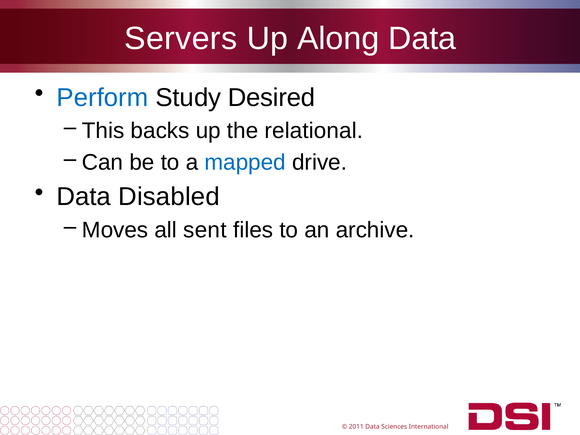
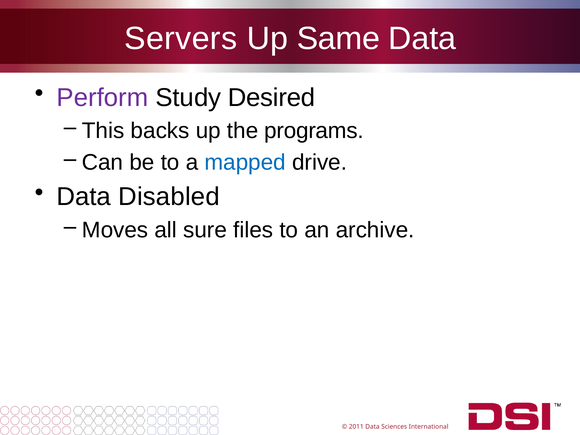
Along: Along -> Same
Perform colour: blue -> purple
relational: relational -> programs
sent: sent -> sure
